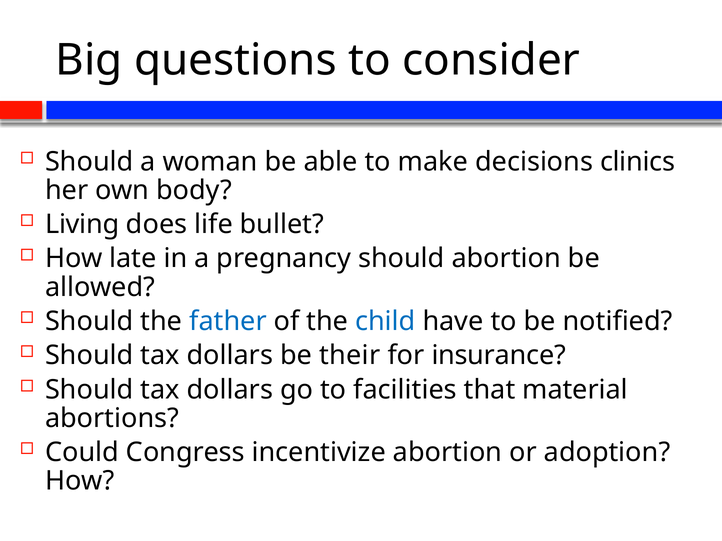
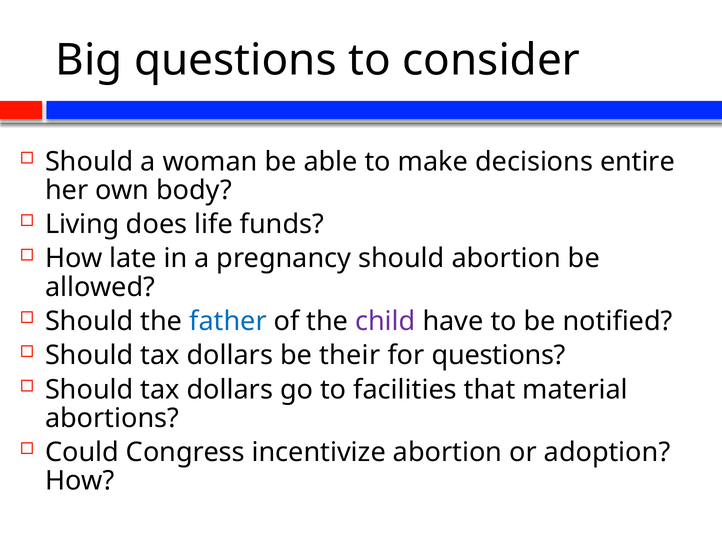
clinics: clinics -> entire
bullet: bullet -> funds
child colour: blue -> purple
for insurance: insurance -> questions
